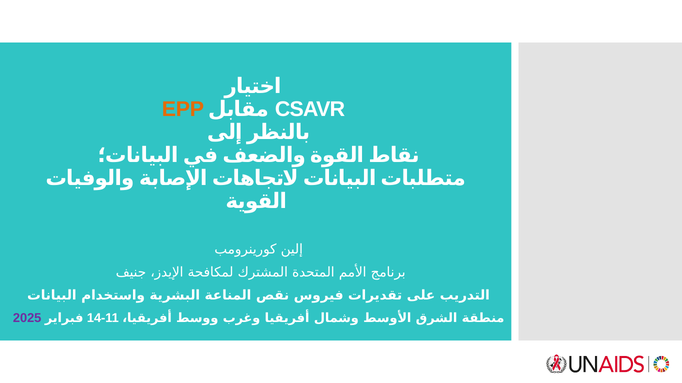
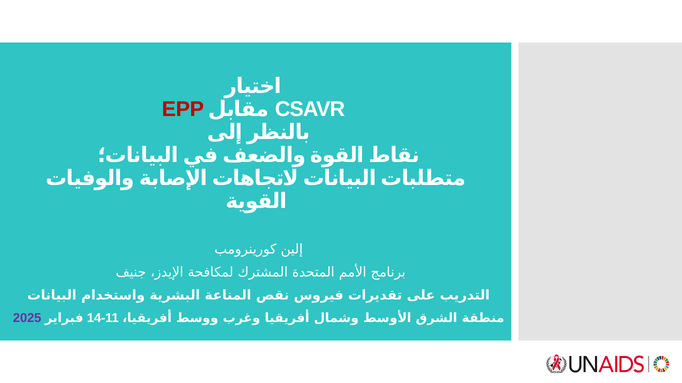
EPP colour: orange -> red
